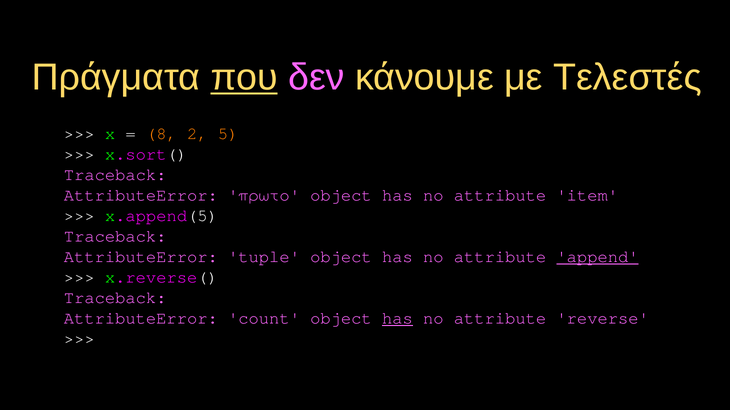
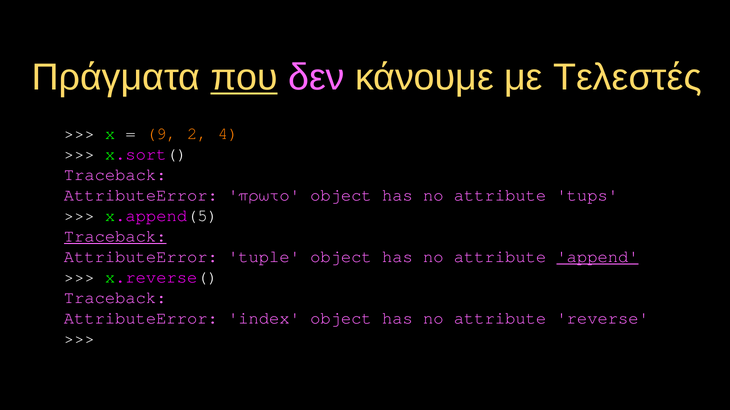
8: 8 -> 9
5: 5 -> 4
item: item -> tups
Traceback at (115, 236) underline: none -> present
count: count -> index
has at (397, 318) underline: present -> none
